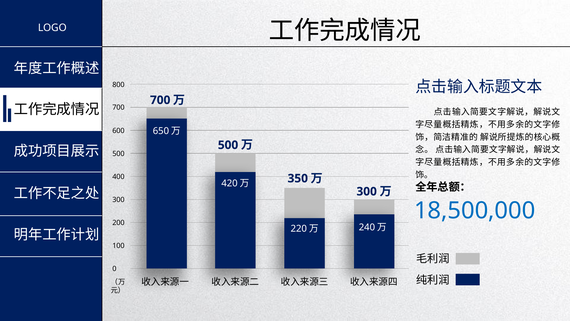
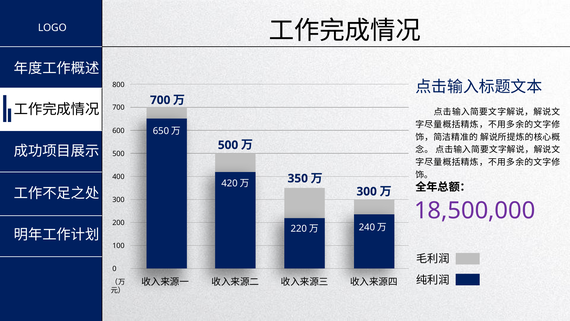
18,500,000 colour: blue -> purple
